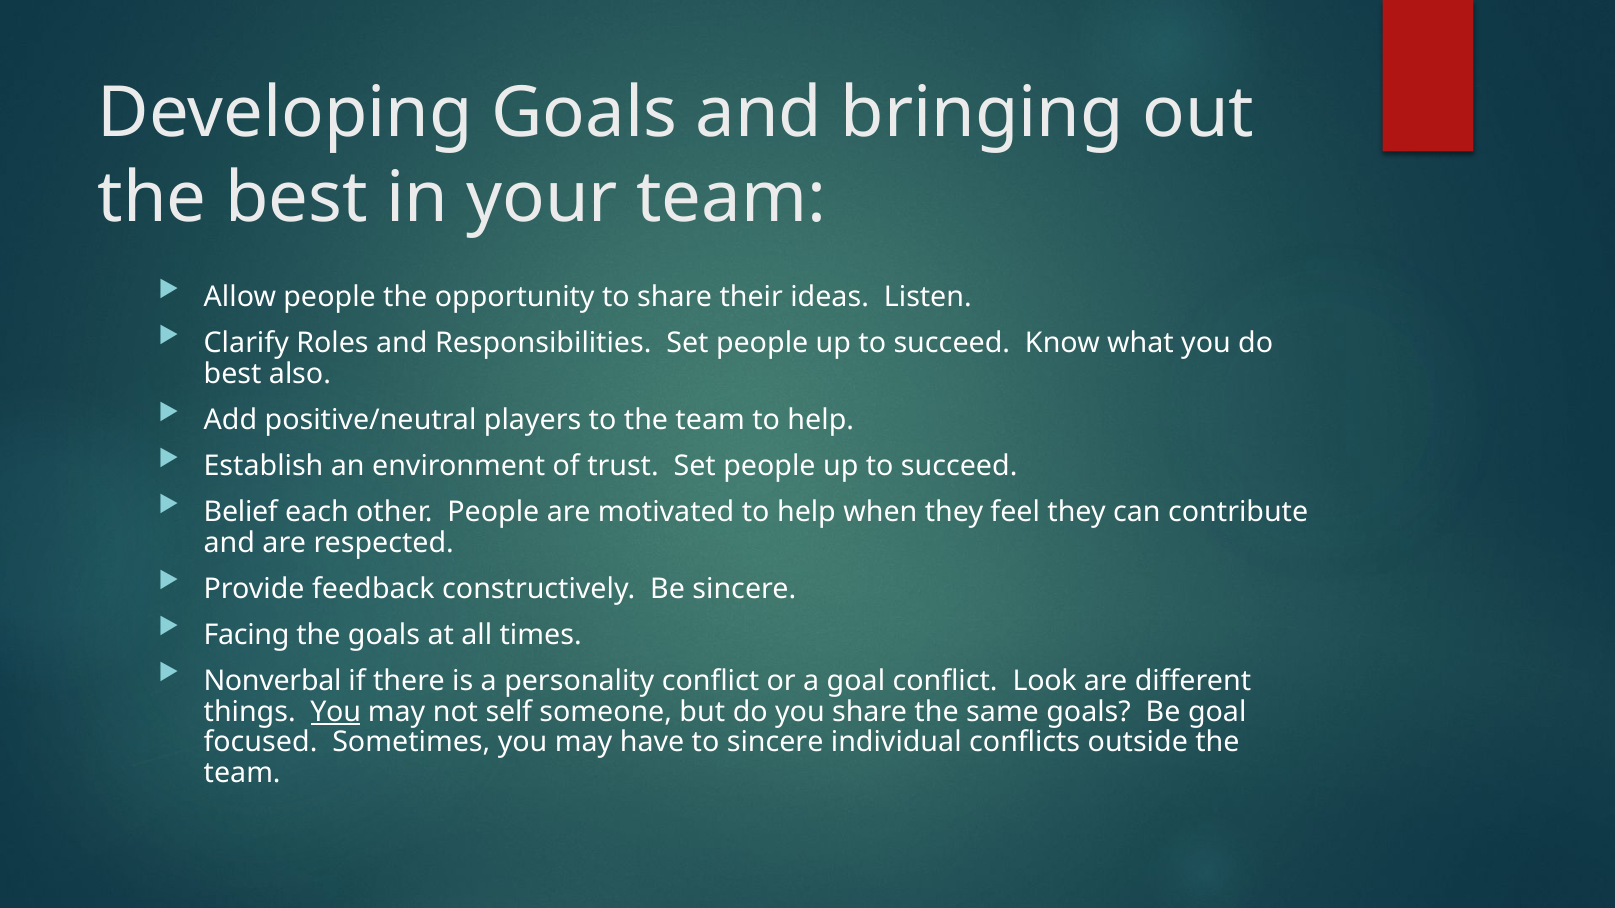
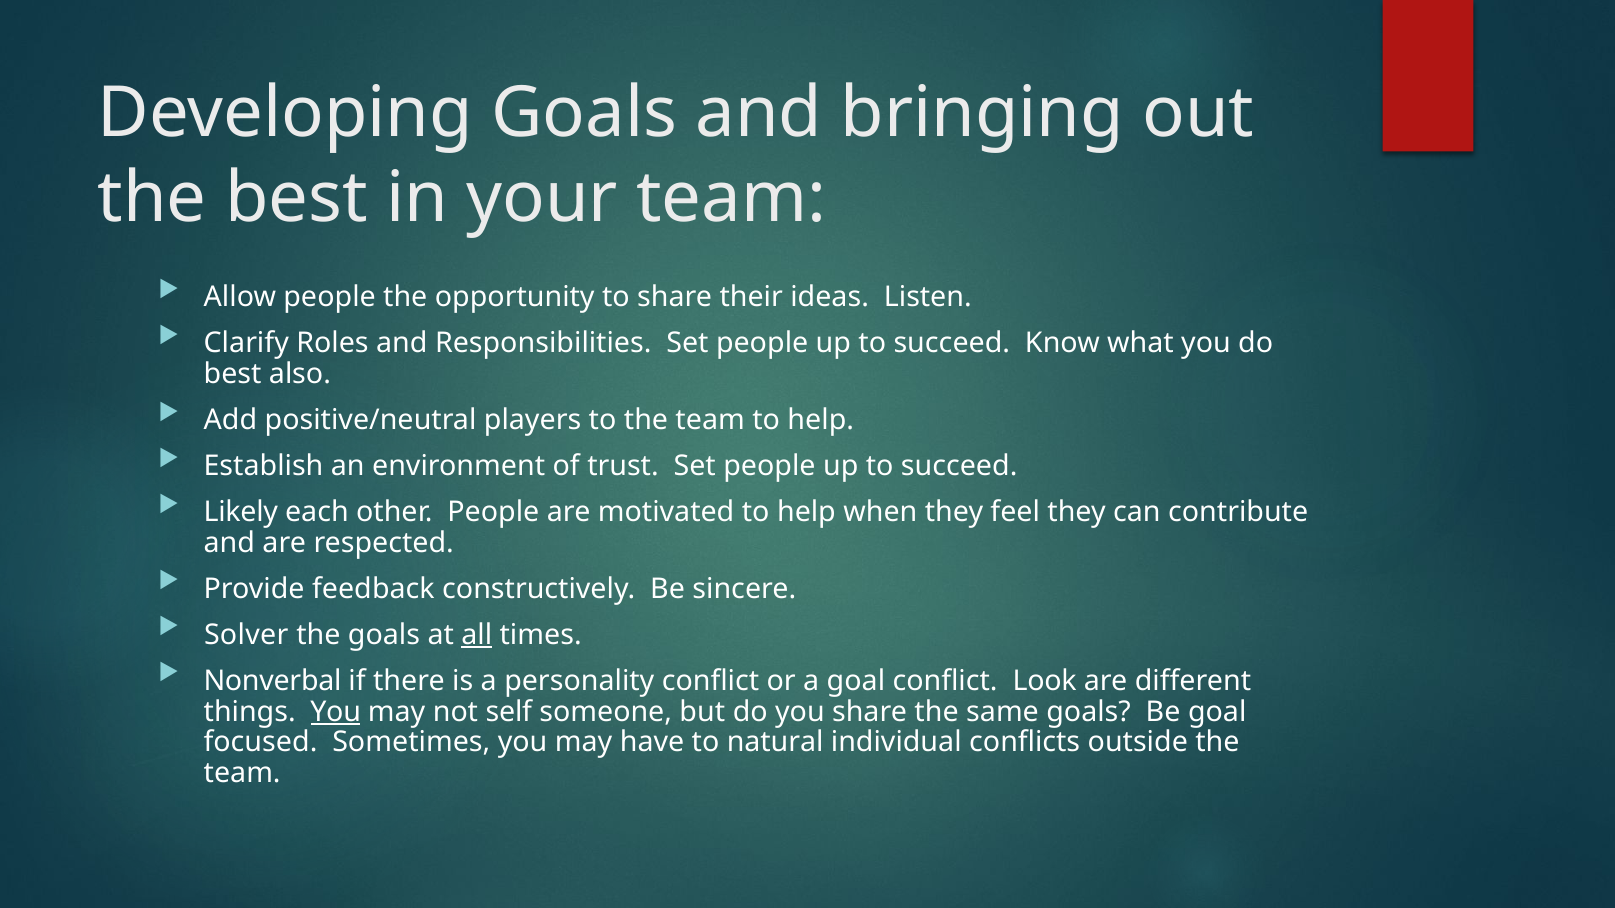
Belief: Belief -> Likely
Facing: Facing -> Solver
all underline: none -> present
to sincere: sincere -> natural
